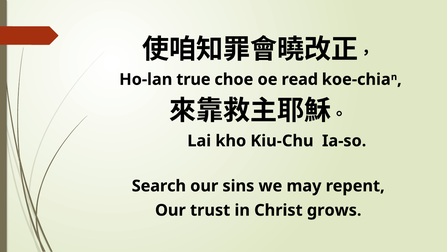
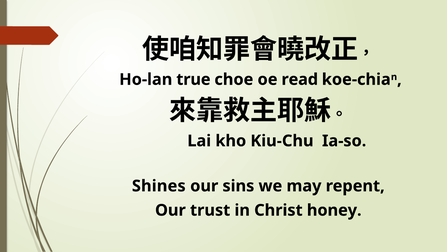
Search: Search -> Shines
grows: grows -> honey
